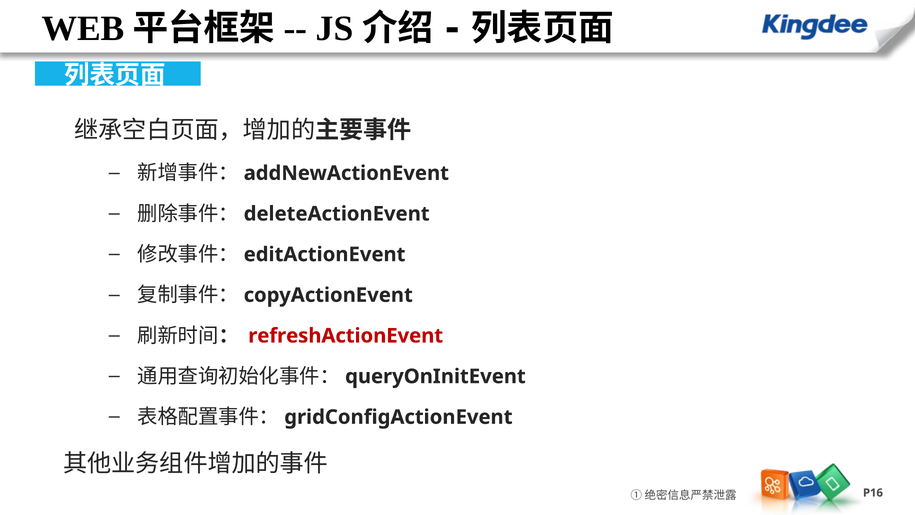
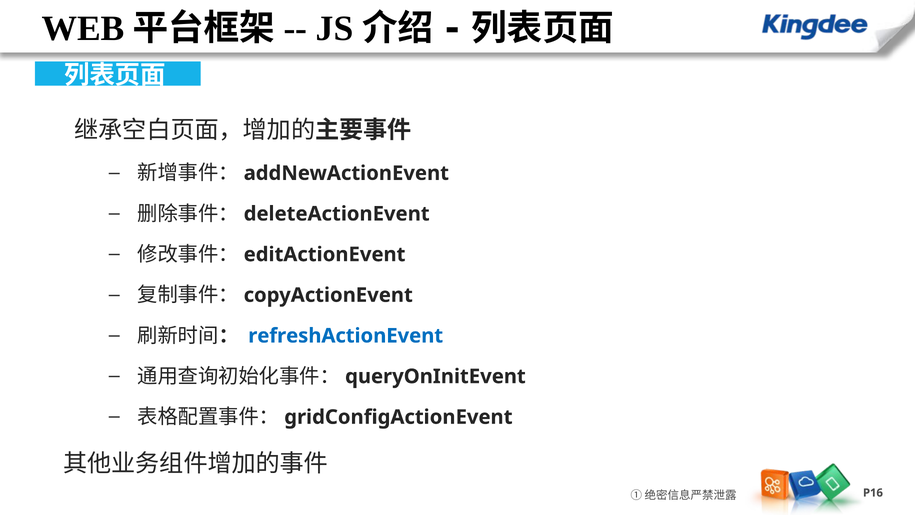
refreshActionEvent colour: red -> blue
